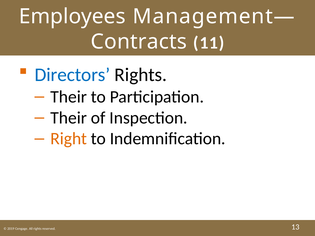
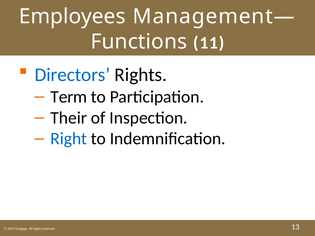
Contracts: Contracts -> Functions
Their at (69, 97): Their -> Term
Right colour: orange -> blue
